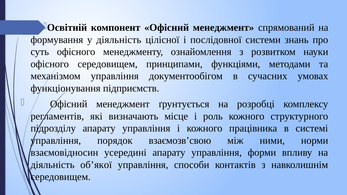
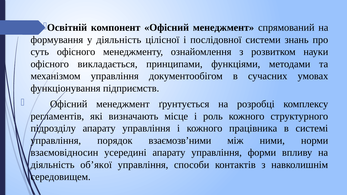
офісного середовищем: середовищем -> викладається
взаємозв’свою: взаємозв’свою -> взаємозв’ними
